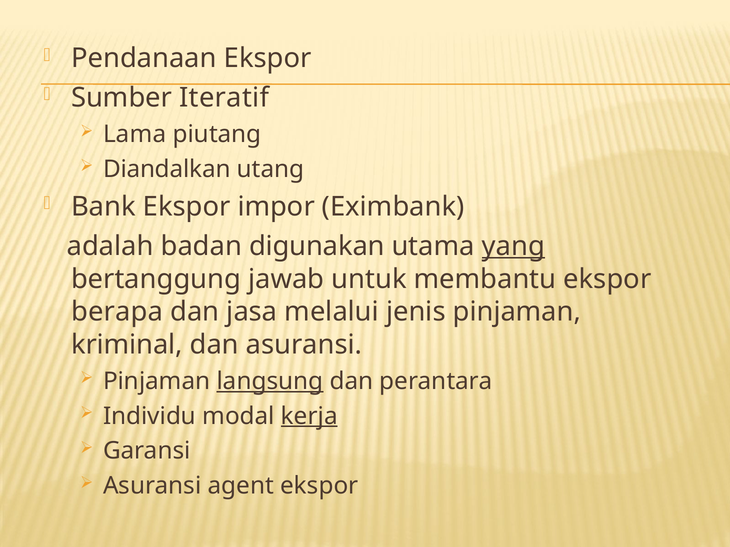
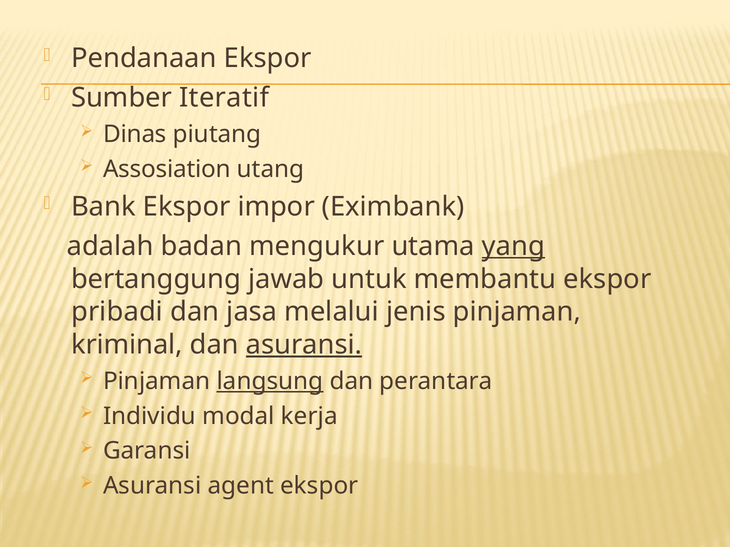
Lama: Lama -> Dinas
Diandalkan: Diandalkan -> Assosiation
digunakan: digunakan -> mengukur
berapa: berapa -> pribadi
asuransi at (304, 345) underline: none -> present
kerja underline: present -> none
